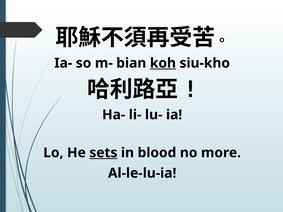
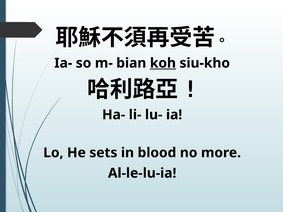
sets underline: present -> none
